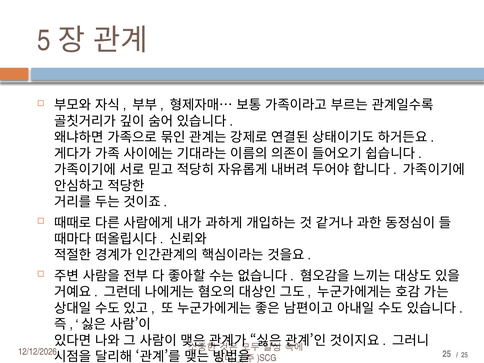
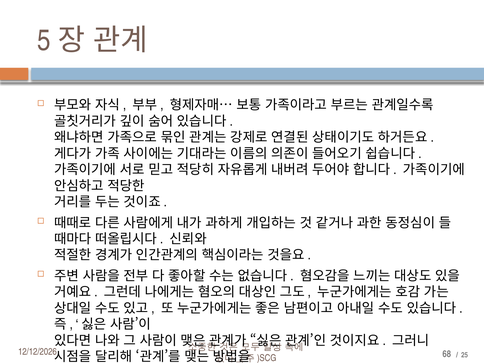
25 at (447, 354): 25 -> 68
